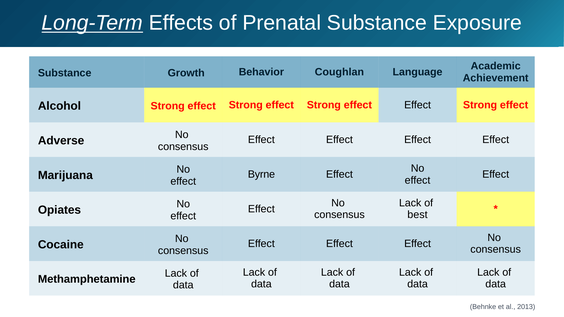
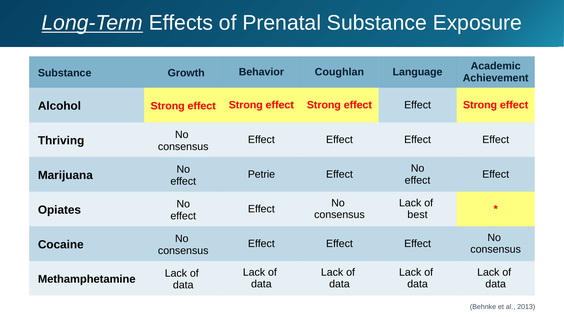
Adverse: Adverse -> Thriving
Byrne: Byrne -> Petrie
